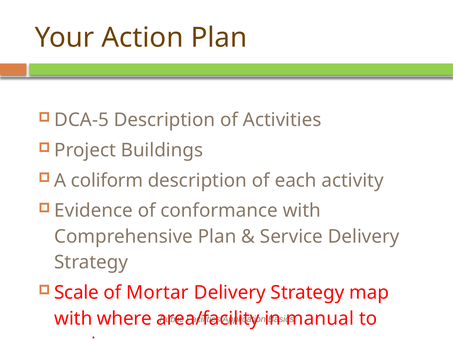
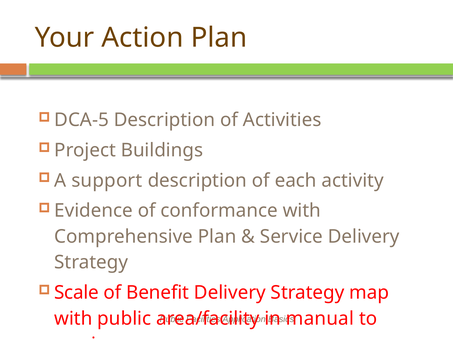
coliform: coliform -> support
Mortar: Mortar -> Benefit
with where: where -> public
